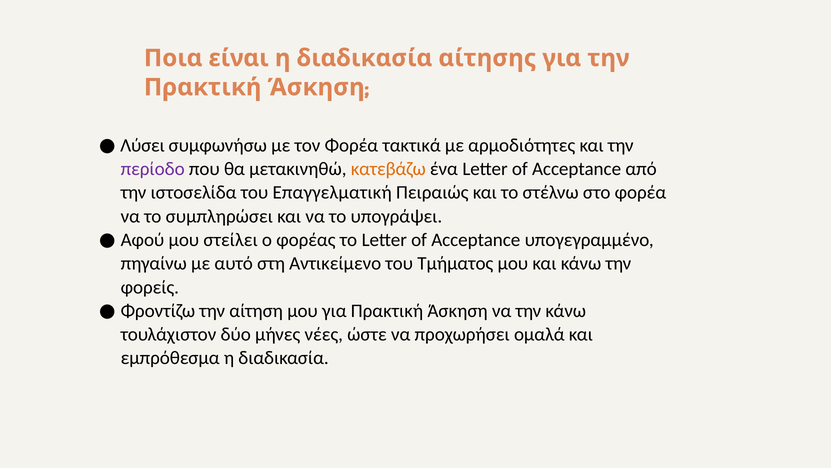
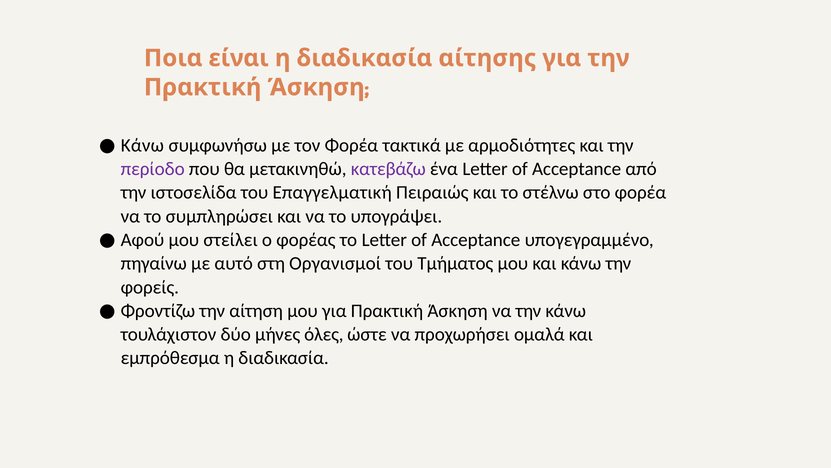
Λύσει at (143, 145): Λύσει -> Κάνω
κατεβάζω colour: orange -> purple
Αντικείμενο: Αντικείμενο -> Οργανισμοί
νέες: νέες -> όλες
